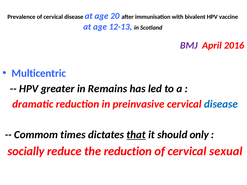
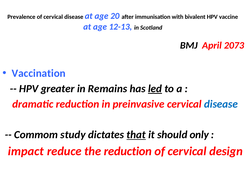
BMJ colour: purple -> black
2016: 2016 -> 2073
Multicentric: Multicentric -> Vaccination
led underline: none -> present
times: times -> study
socially: socially -> impact
sexual: sexual -> design
